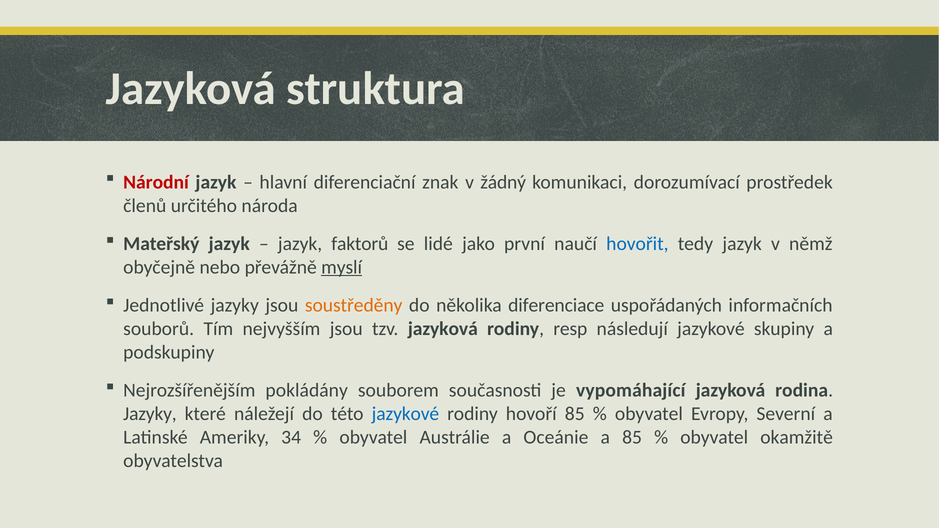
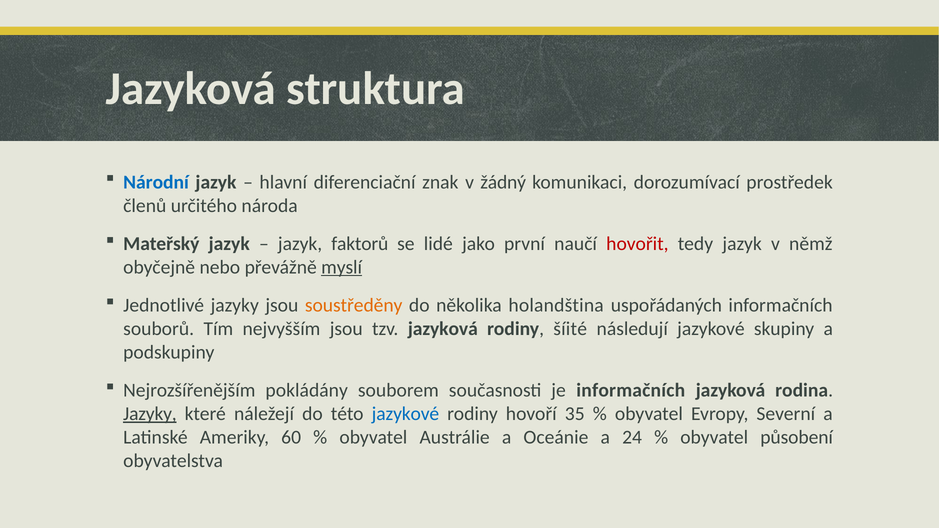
Národní colour: red -> blue
hovořit colour: blue -> red
diferenciace: diferenciace -> holandština
resp: resp -> šíité
je vypomáhající: vypomáhající -> informačních
Jazyky at (150, 414) underline: none -> present
hovoří 85: 85 -> 35
34: 34 -> 60
a 85: 85 -> 24
okamžitě: okamžitě -> působení
